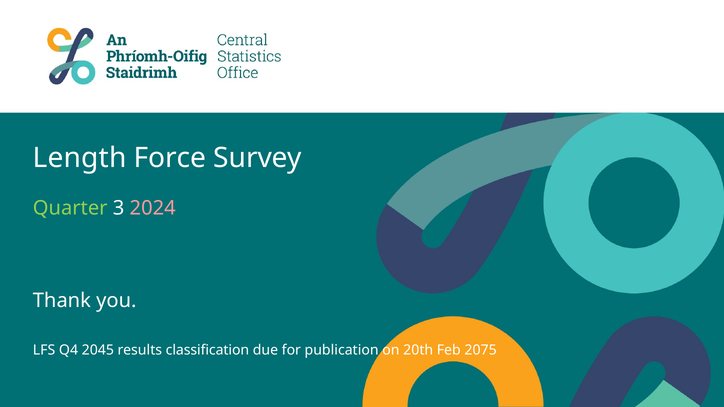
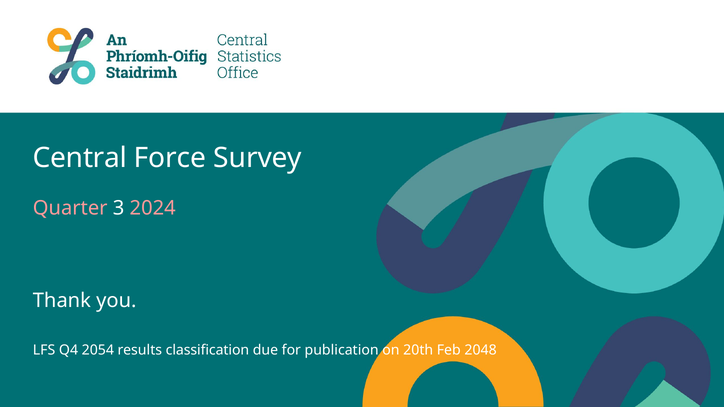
Length: Length -> Central
Quarter colour: light green -> pink
2045: 2045 -> 2054
2075: 2075 -> 2048
